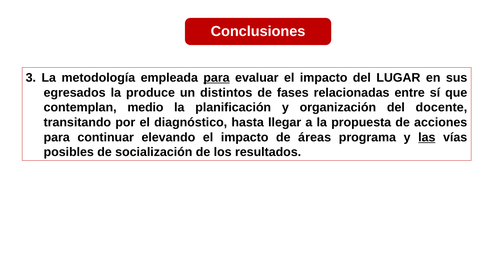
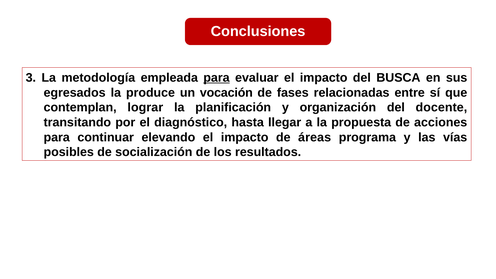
LUGAR: LUGAR -> BUSCA
distintos: distintos -> vocación
medio: medio -> lograr
las underline: present -> none
